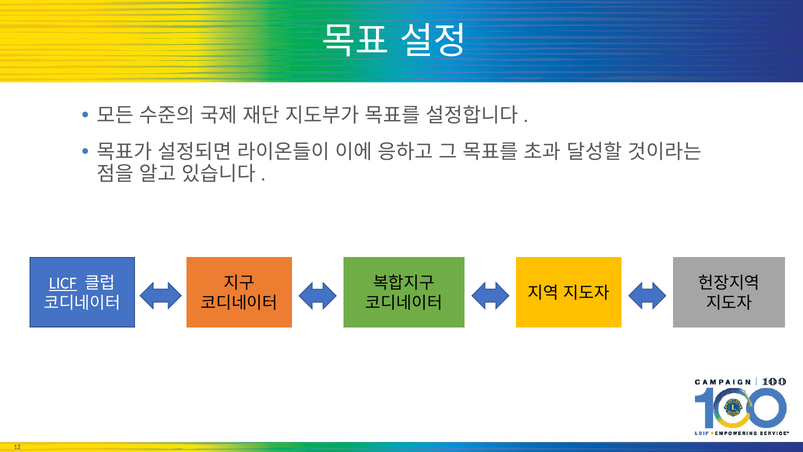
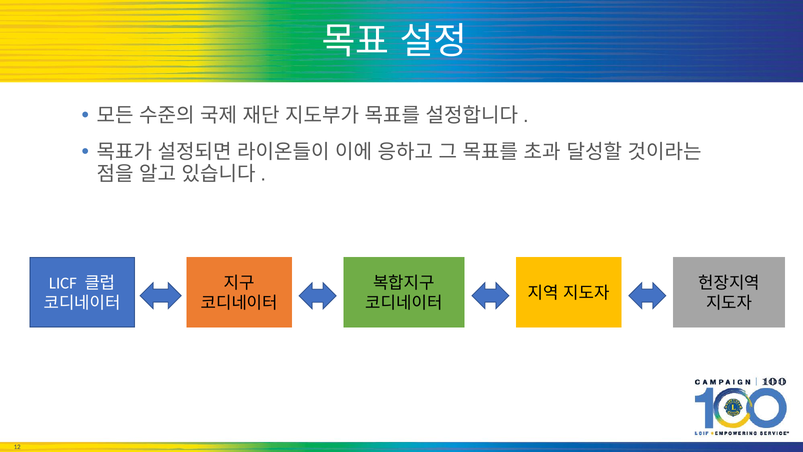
LICF underline: present -> none
